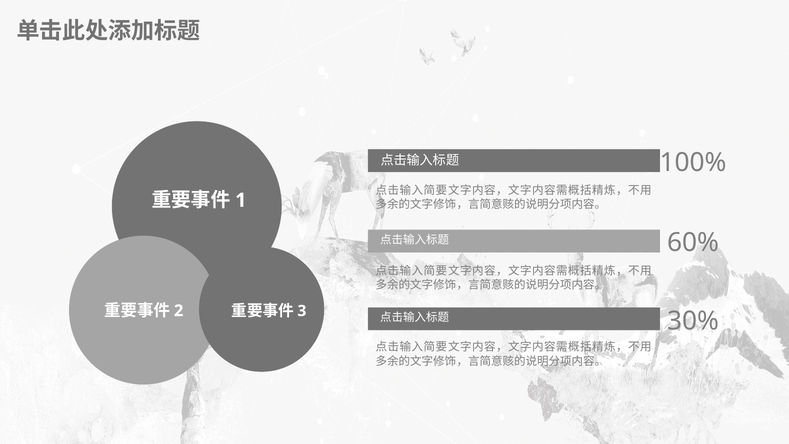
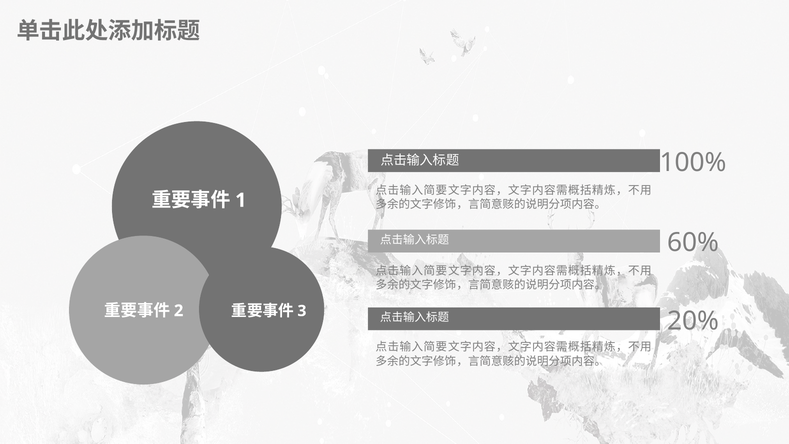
30%: 30% -> 20%
